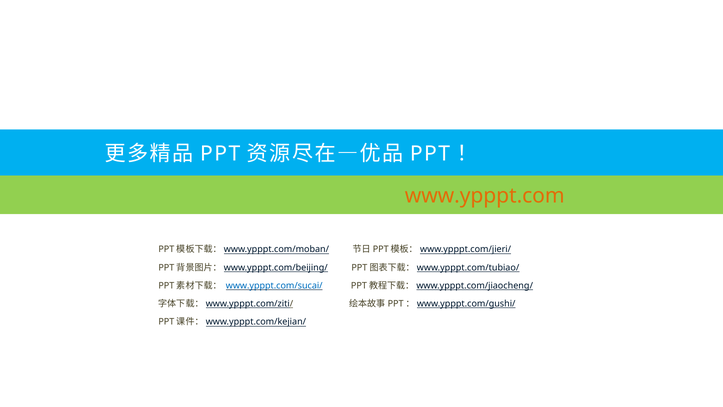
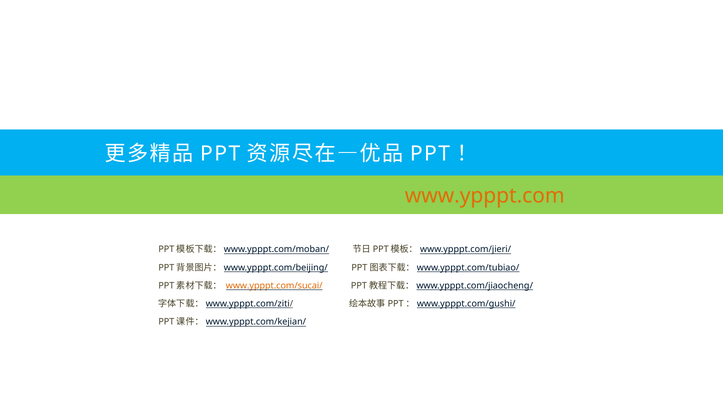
www.ypppt.com/sucai/ colour: blue -> orange
